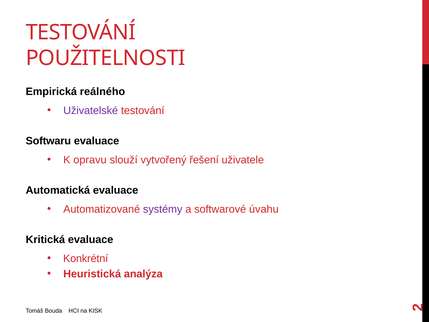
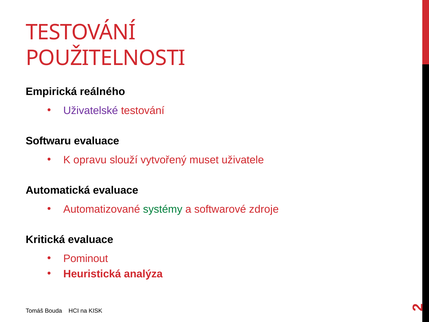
řešení: řešení -> muset
systémy colour: purple -> green
úvahu: úvahu -> zdroje
Konkrétní: Konkrétní -> Pominout
